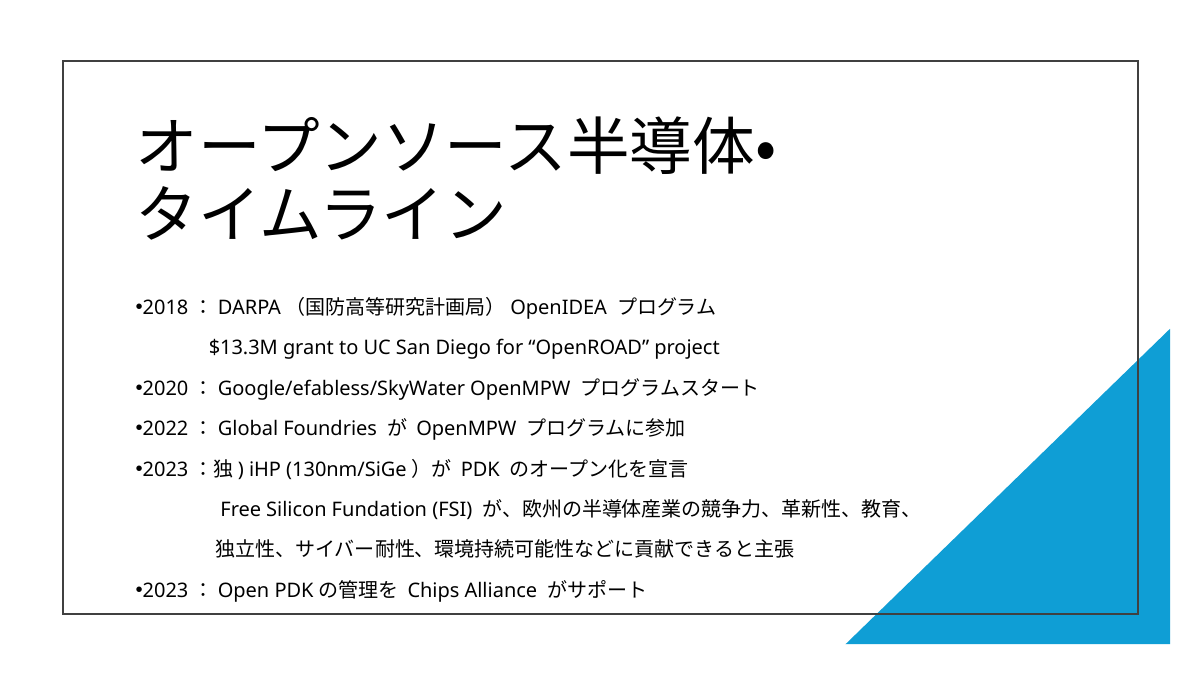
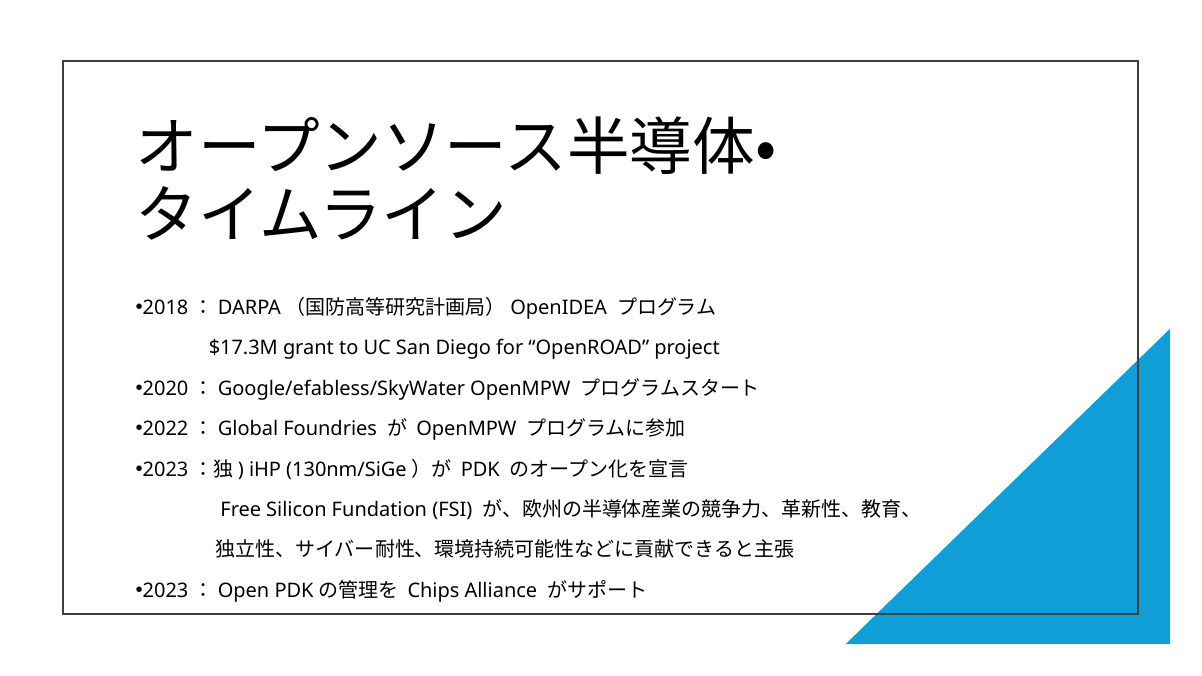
$13.3M: $13.3M -> $17.3M
